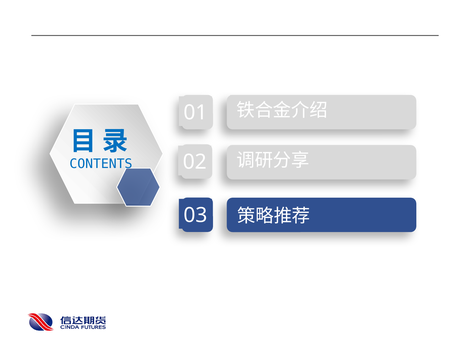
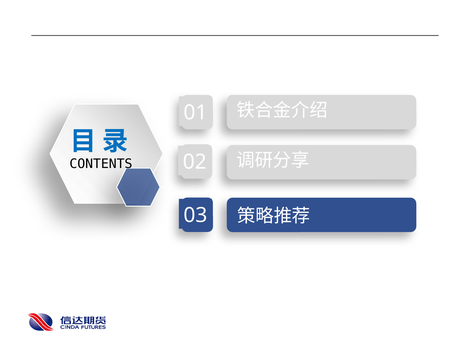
CONTENTS colour: blue -> black
